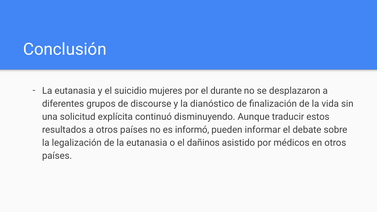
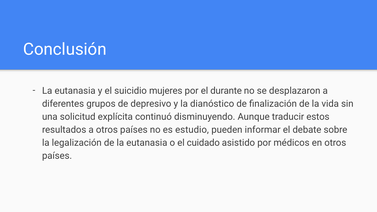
discourse: discourse -> depresivo
informó: informó -> estudio
dañinos: dañinos -> cuidado
